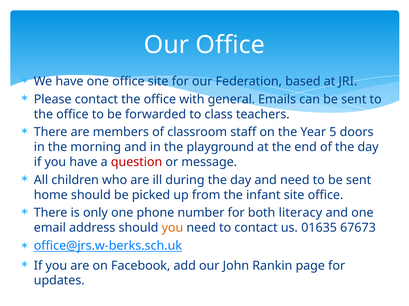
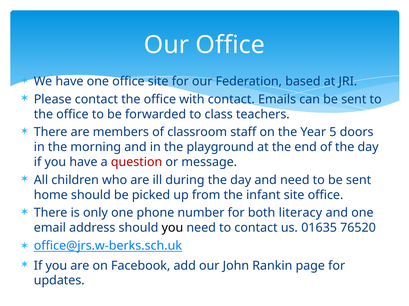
with general: general -> contact
you at (172, 228) colour: orange -> black
67673: 67673 -> 76520
